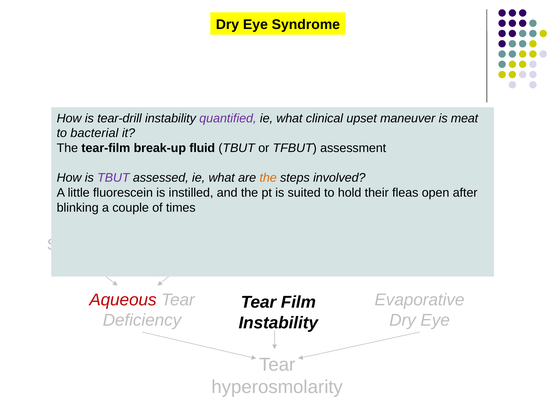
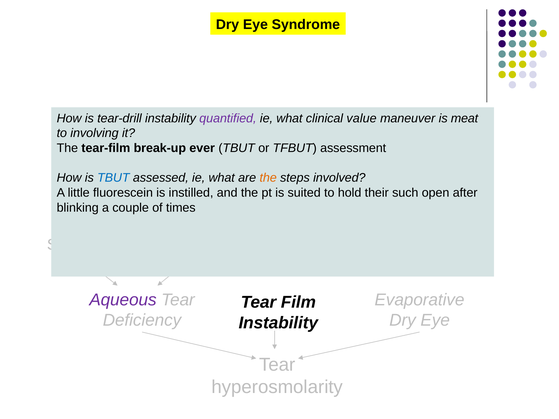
upset: upset -> value
bacterial: bacterial -> involving
fluid: fluid -> ever
TBUT at (113, 178) colour: purple -> blue
fleas: fleas -> such
Aqueous colour: red -> purple
